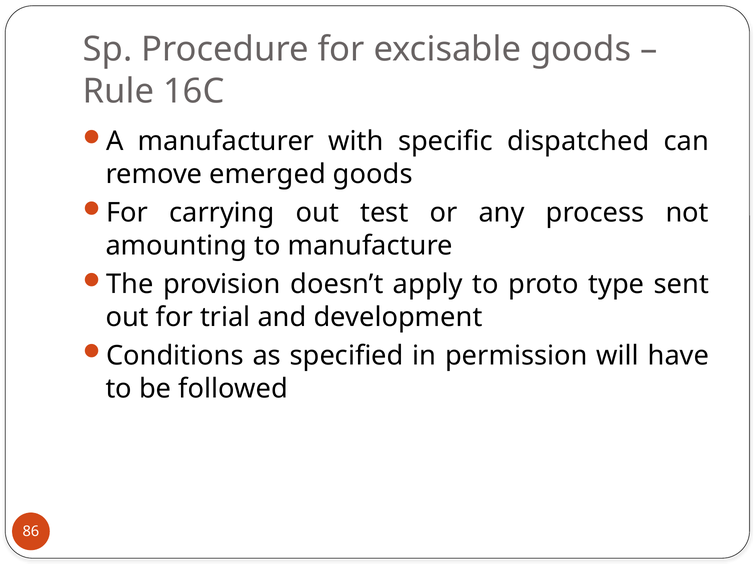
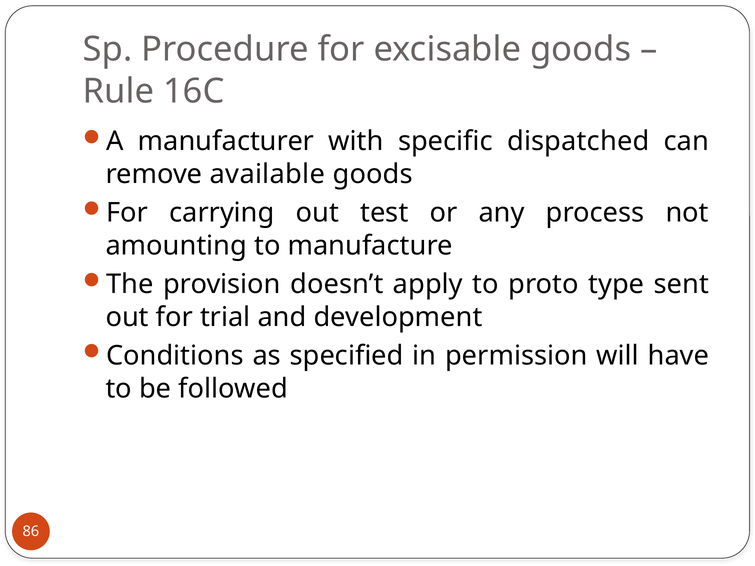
emerged: emerged -> available
